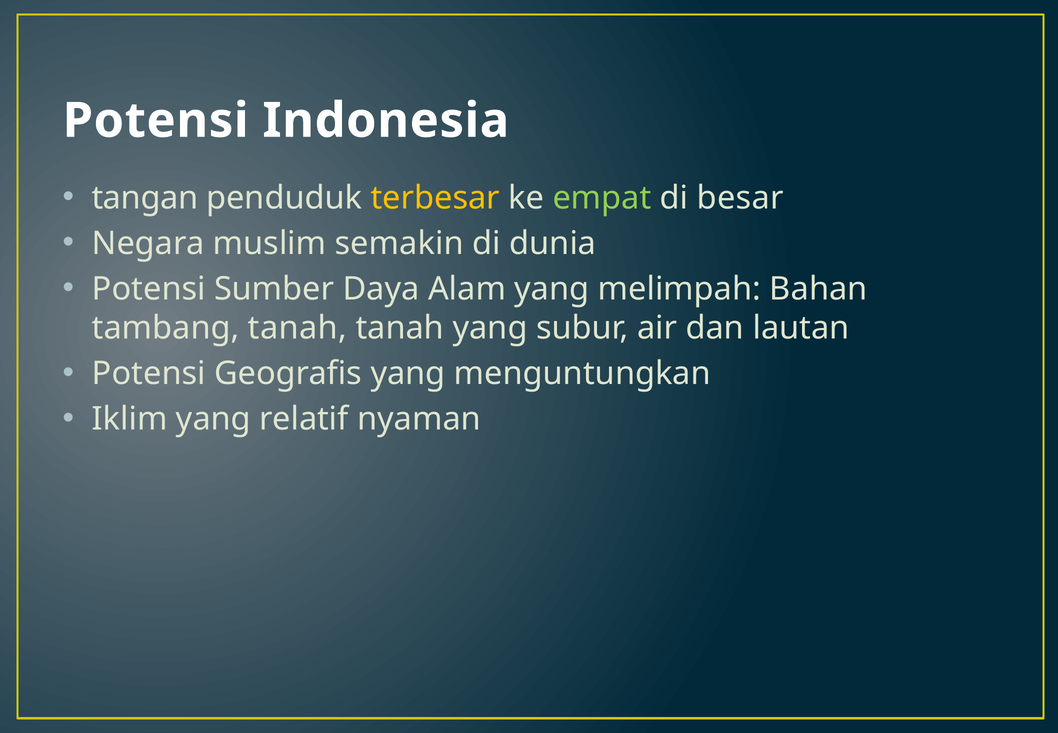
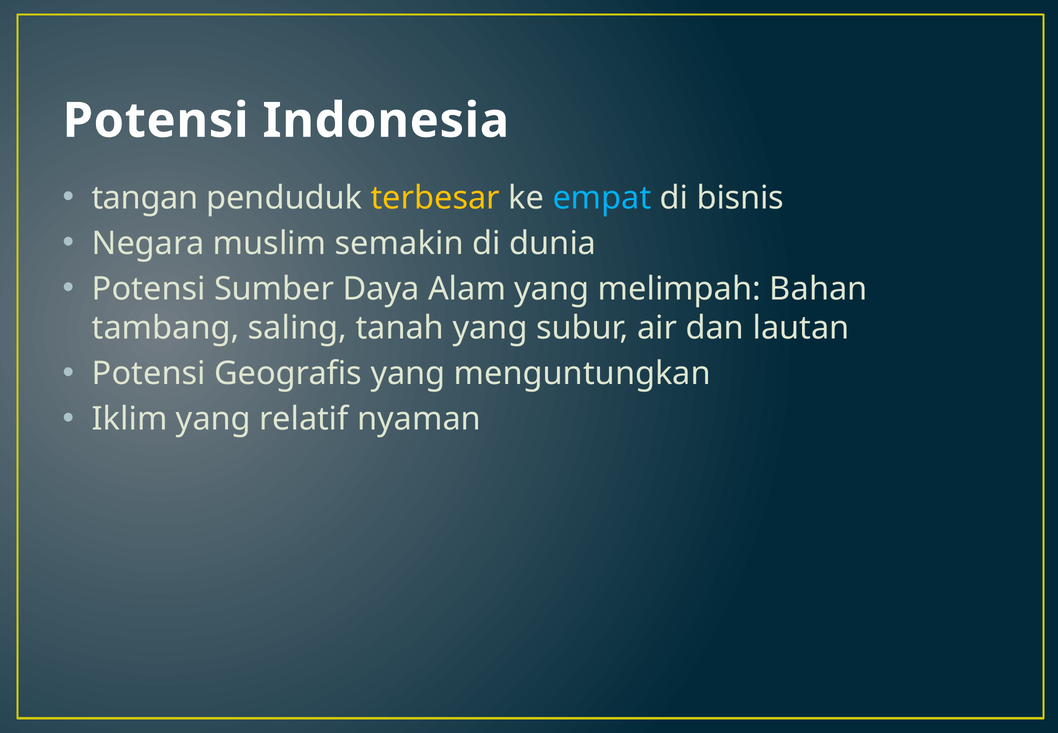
empat colour: light green -> light blue
besar: besar -> bisnis
tambang tanah: tanah -> saling
